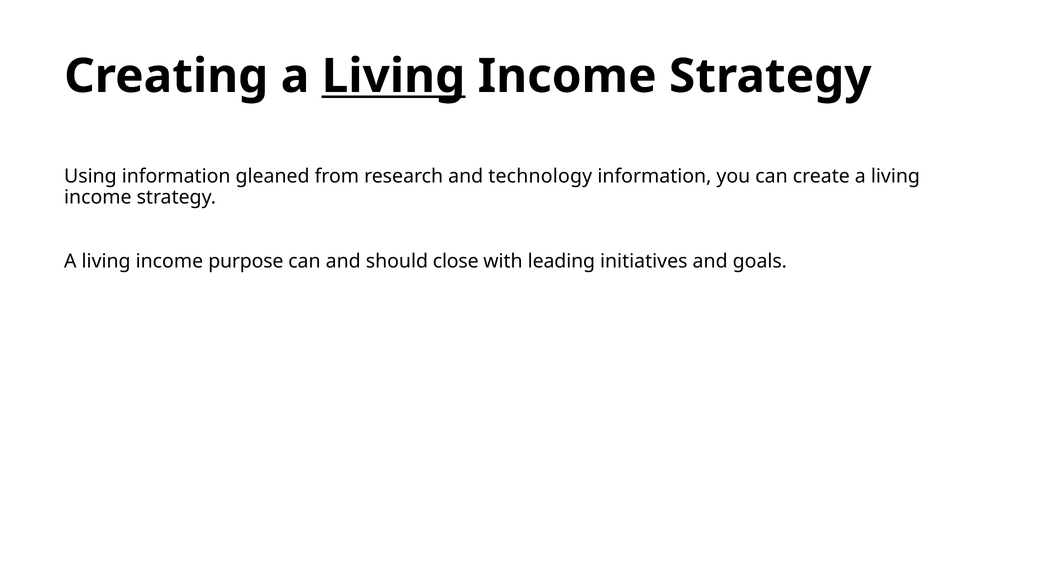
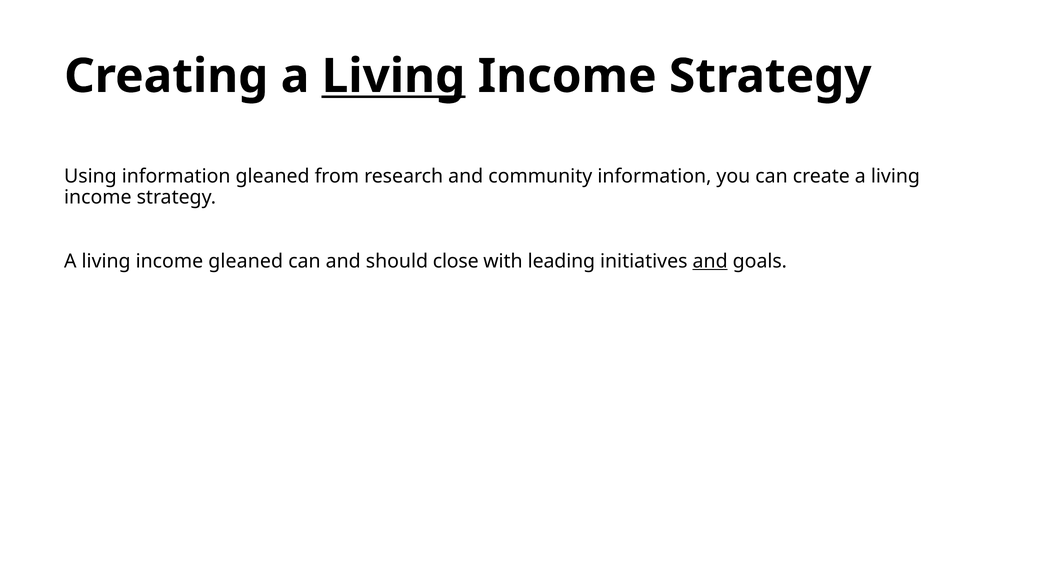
technology: technology -> community
income purpose: purpose -> gleaned
and at (710, 261) underline: none -> present
